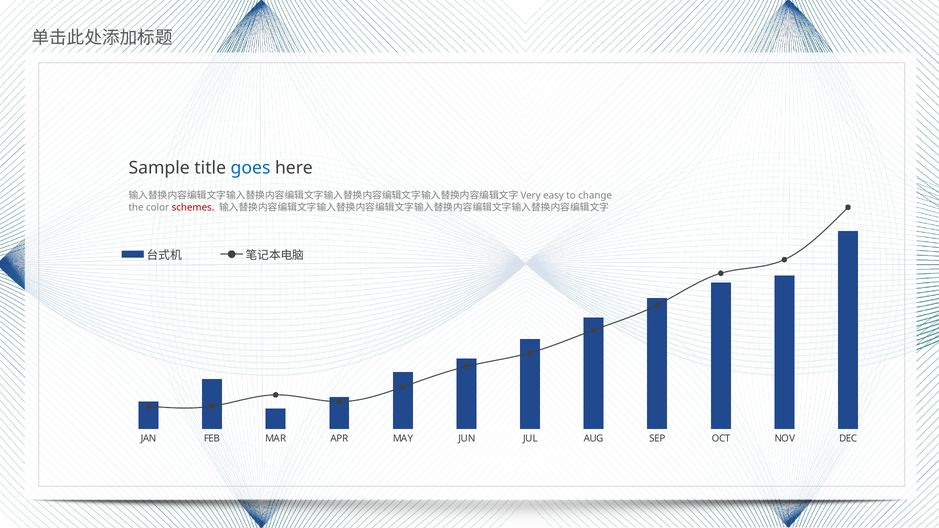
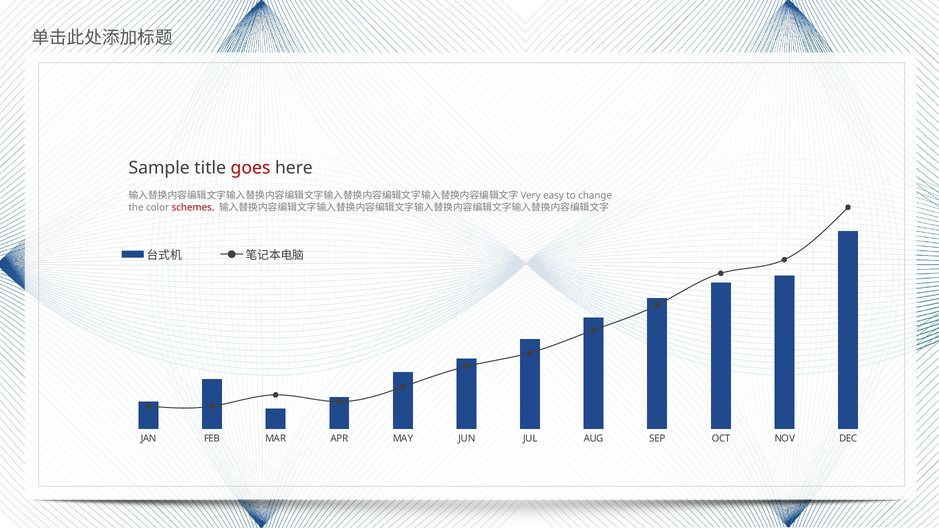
goes colour: blue -> red
